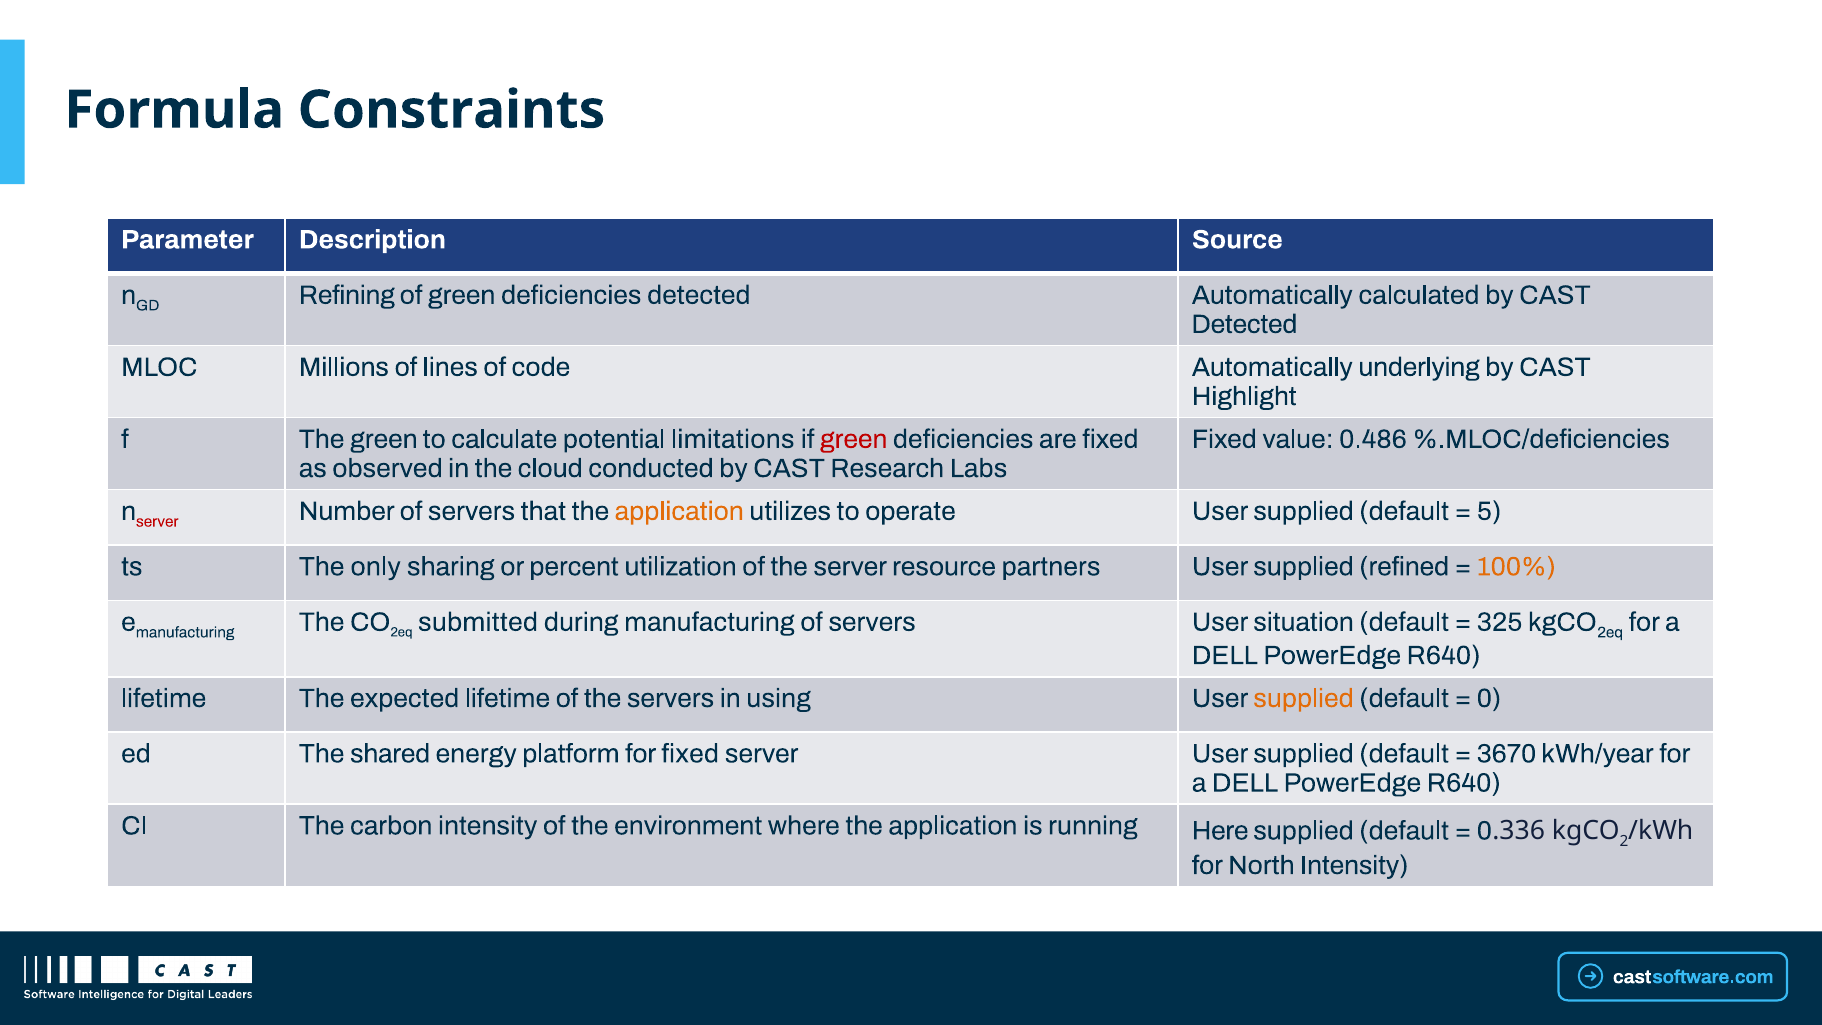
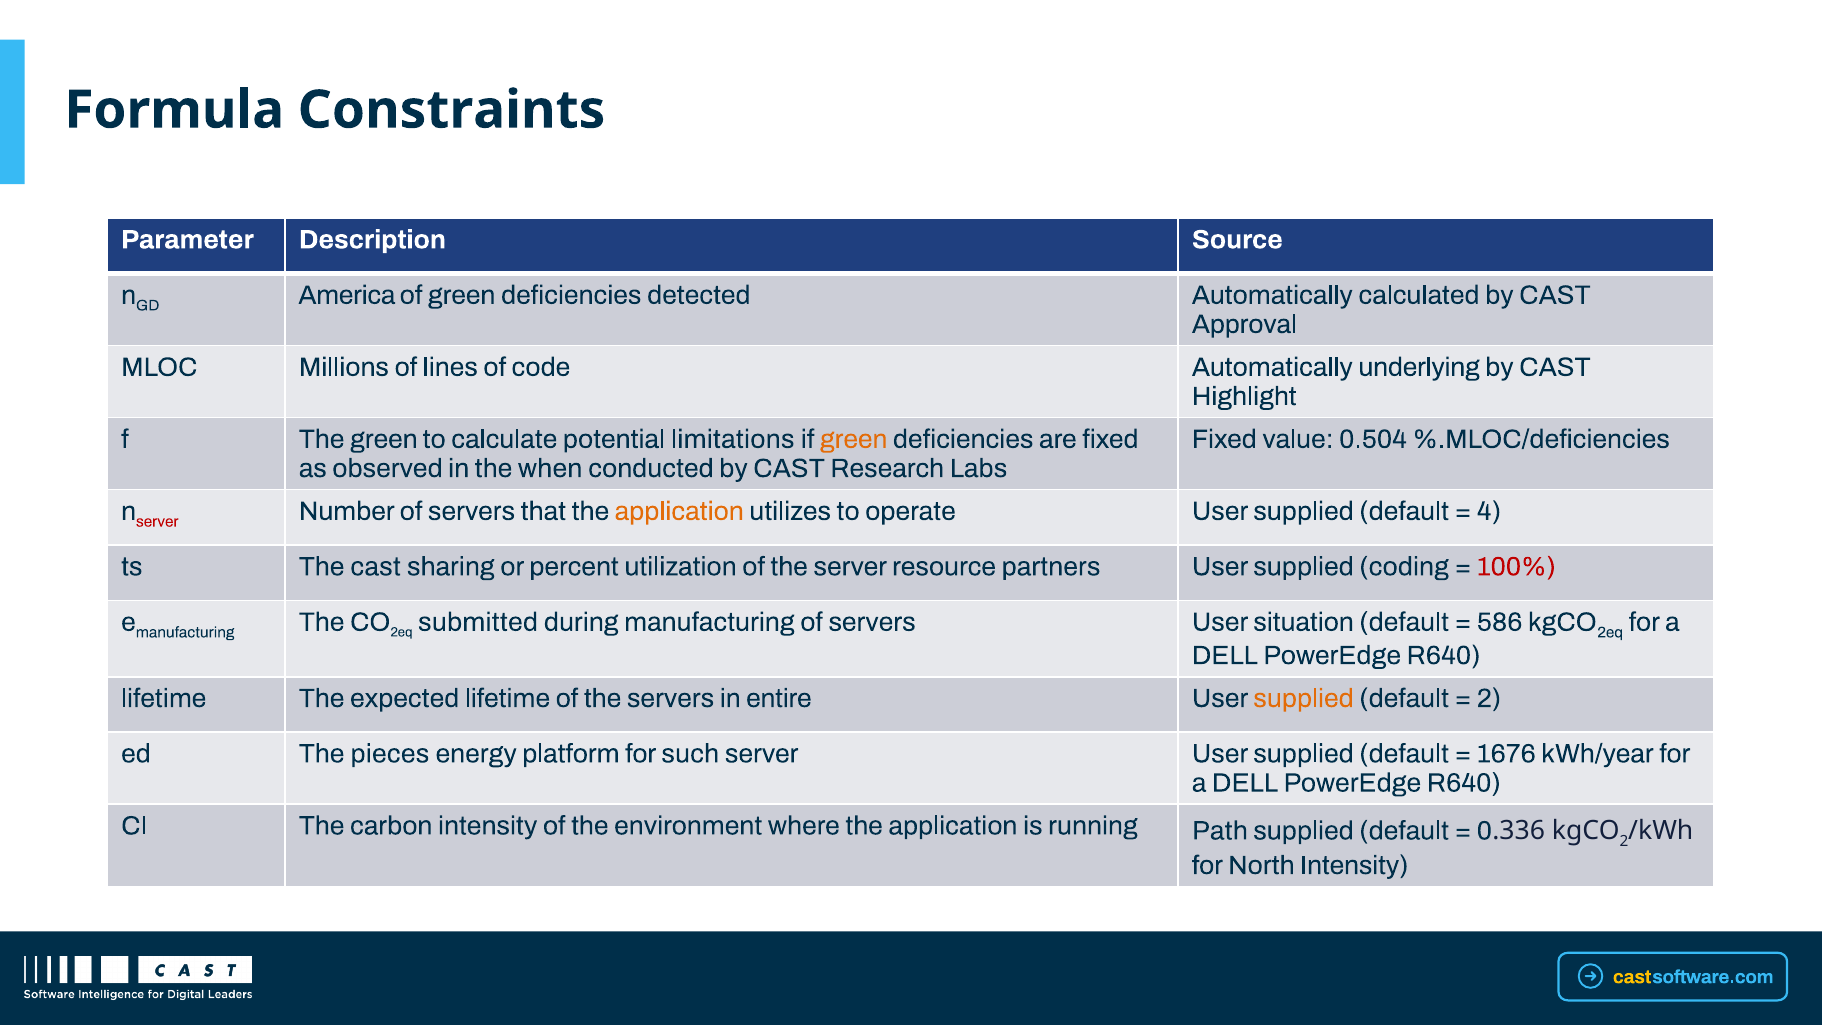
Refining: Refining -> America
Detected at (1244, 324): Detected -> Approval
green at (854, 439) colour: red -> orange
0.486: 0.486 -> 0.504
cloud: cloud -> when
5: 5 -> 4
The only: only -> cast
refined: refined -> coding
100% colour: orange -> red
325: 325 -> 586
using: using -> entire
0 at (1489, 698): 0 -> 2
shared: shared -> pieces
for fixed: fixed -> such
3670: 3670 -> 1676
Here: Here -> Path
cast at (1632, 977) colour: white -> yellow
